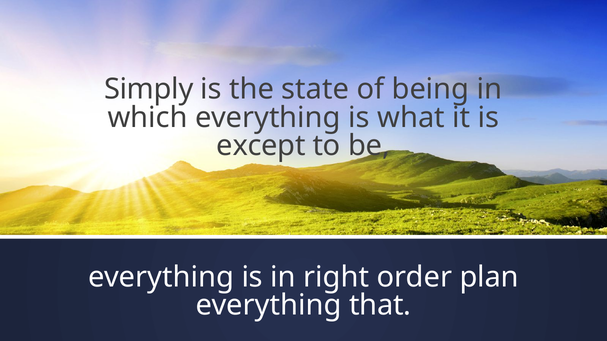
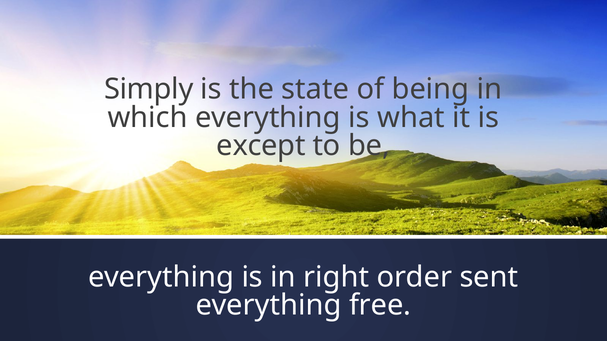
plan: plan -> sent
that: that -> free
